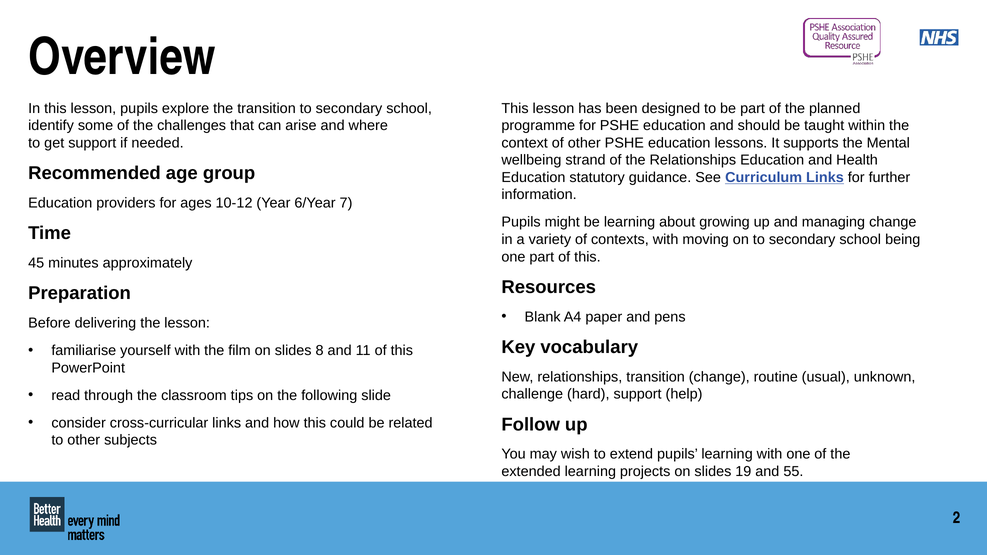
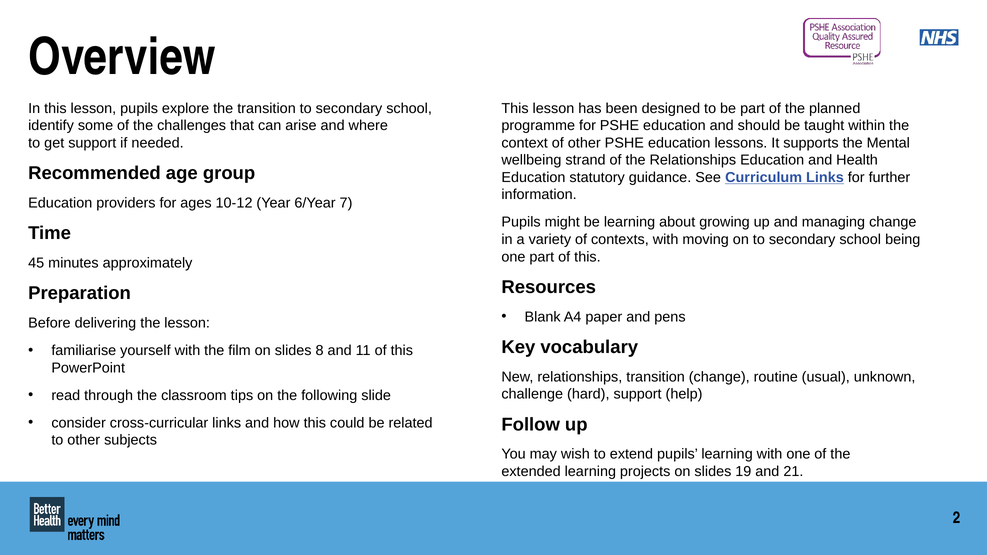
55: 55 -> 21
